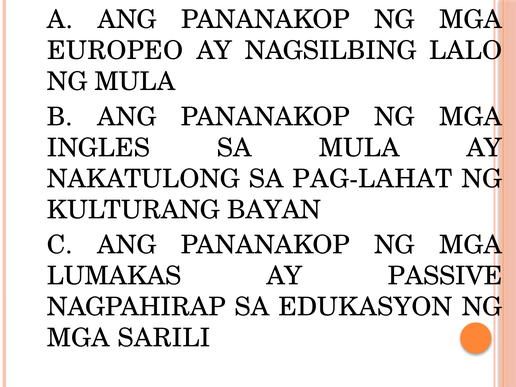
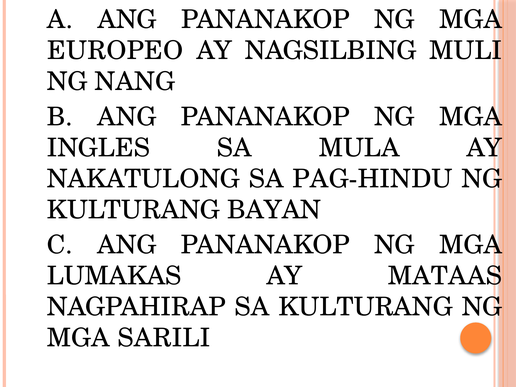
LALO: LALO -> MULI
NG MULA: MULA -> NANG
PAG-LAHAT: PAG-LAHAT -> PAG-HINDU
PASSIVE: PASSIVE -> MATAAS
SA EDUKASYON: EDUKASYON -> KULTURANG
